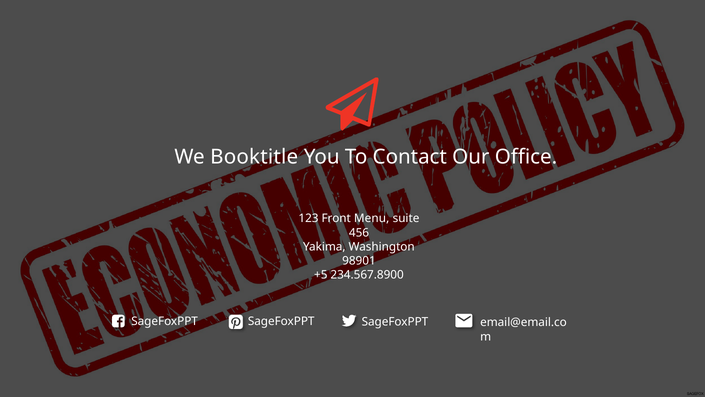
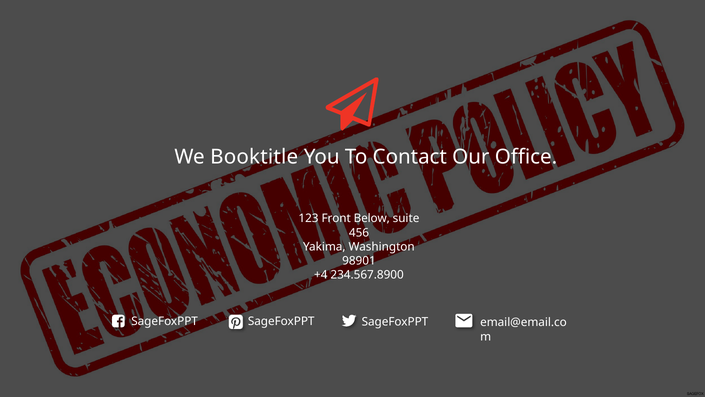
Menu: Menu -> Below
+5: +5 -> +4
